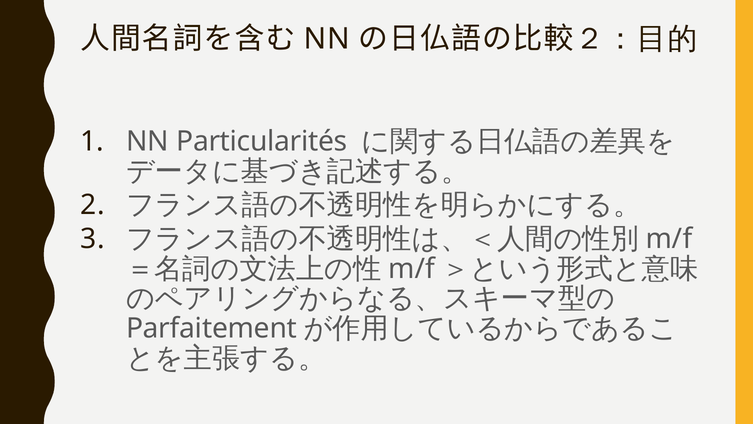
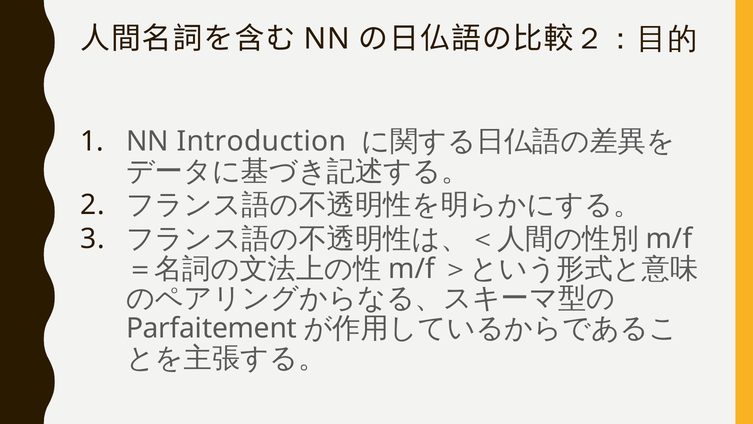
Particularités: Particularités -> Introduction
